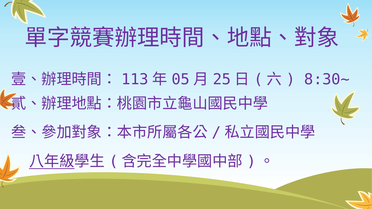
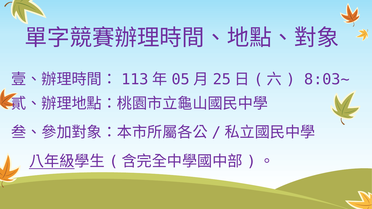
8:30~: 8:30~ -> 8:03~
